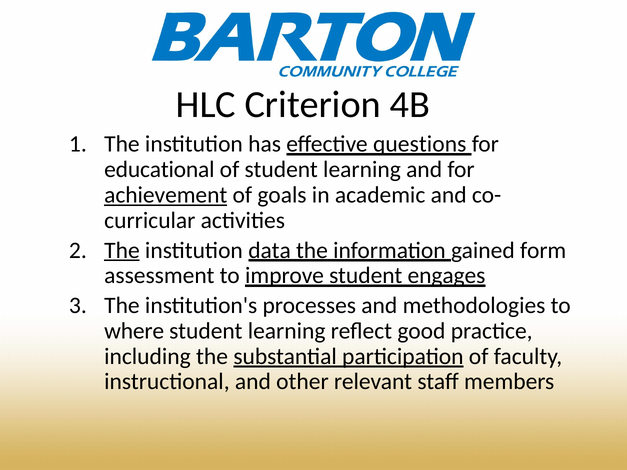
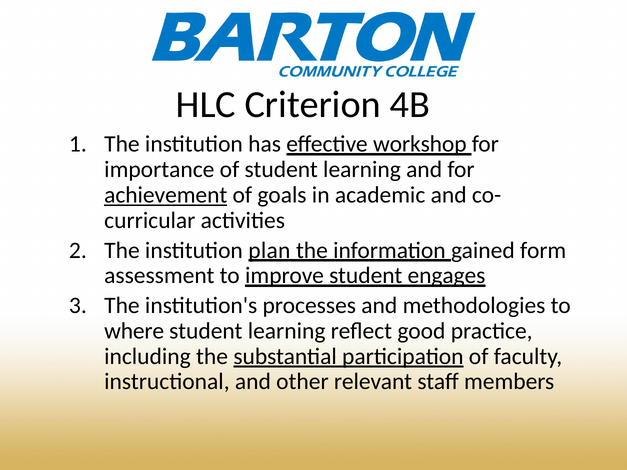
questions: questions -> workshop
educational: educational -> importance
The at (122, 250) underline: present -> none
data: data -> plan
